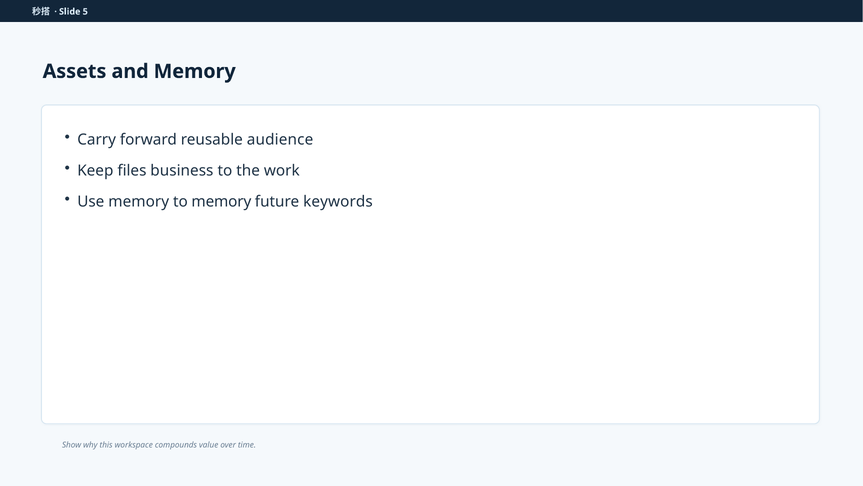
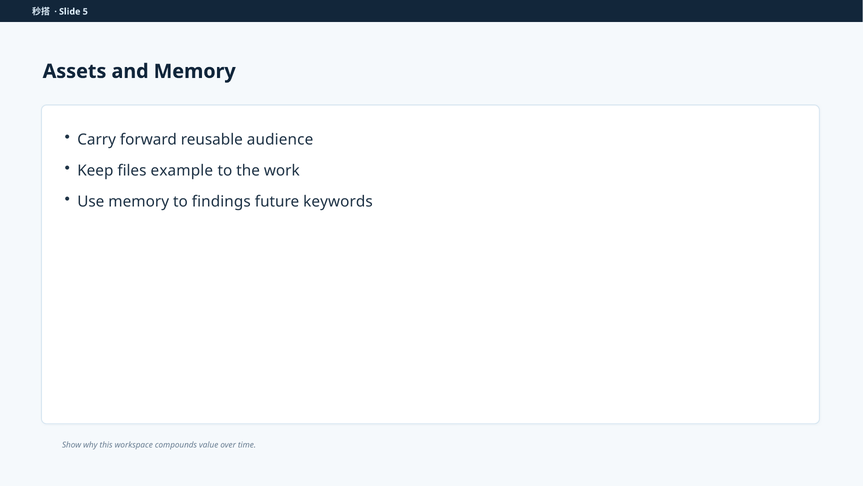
business: business -> example
to memory: memory -> findings
